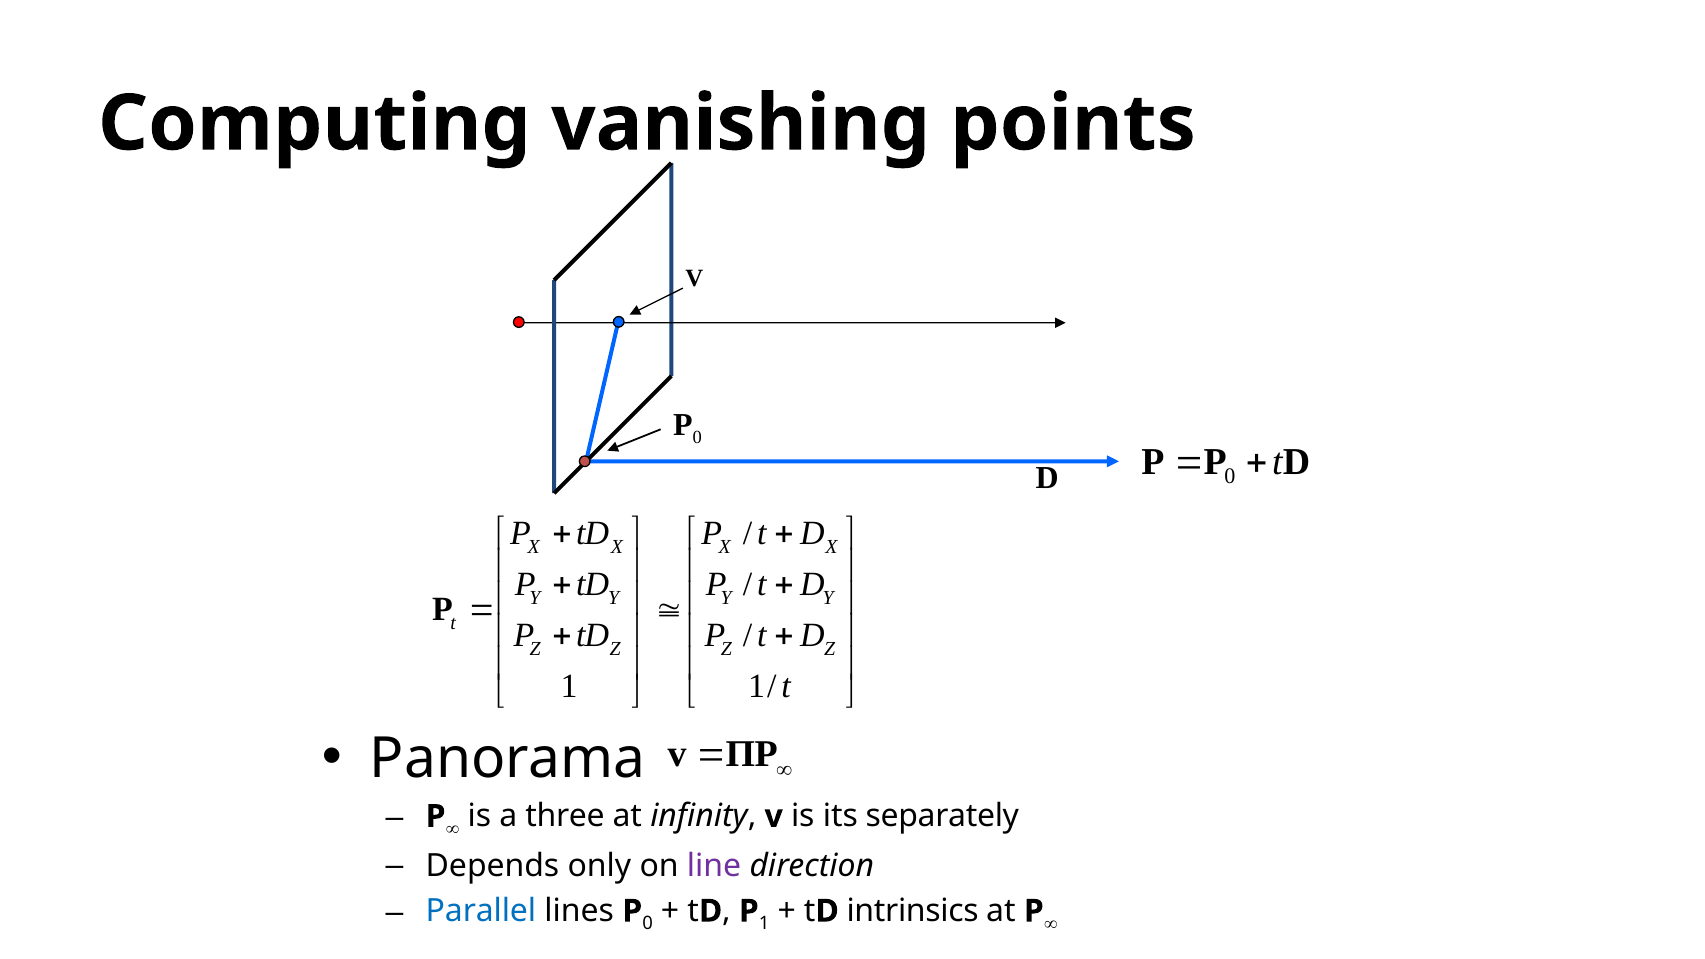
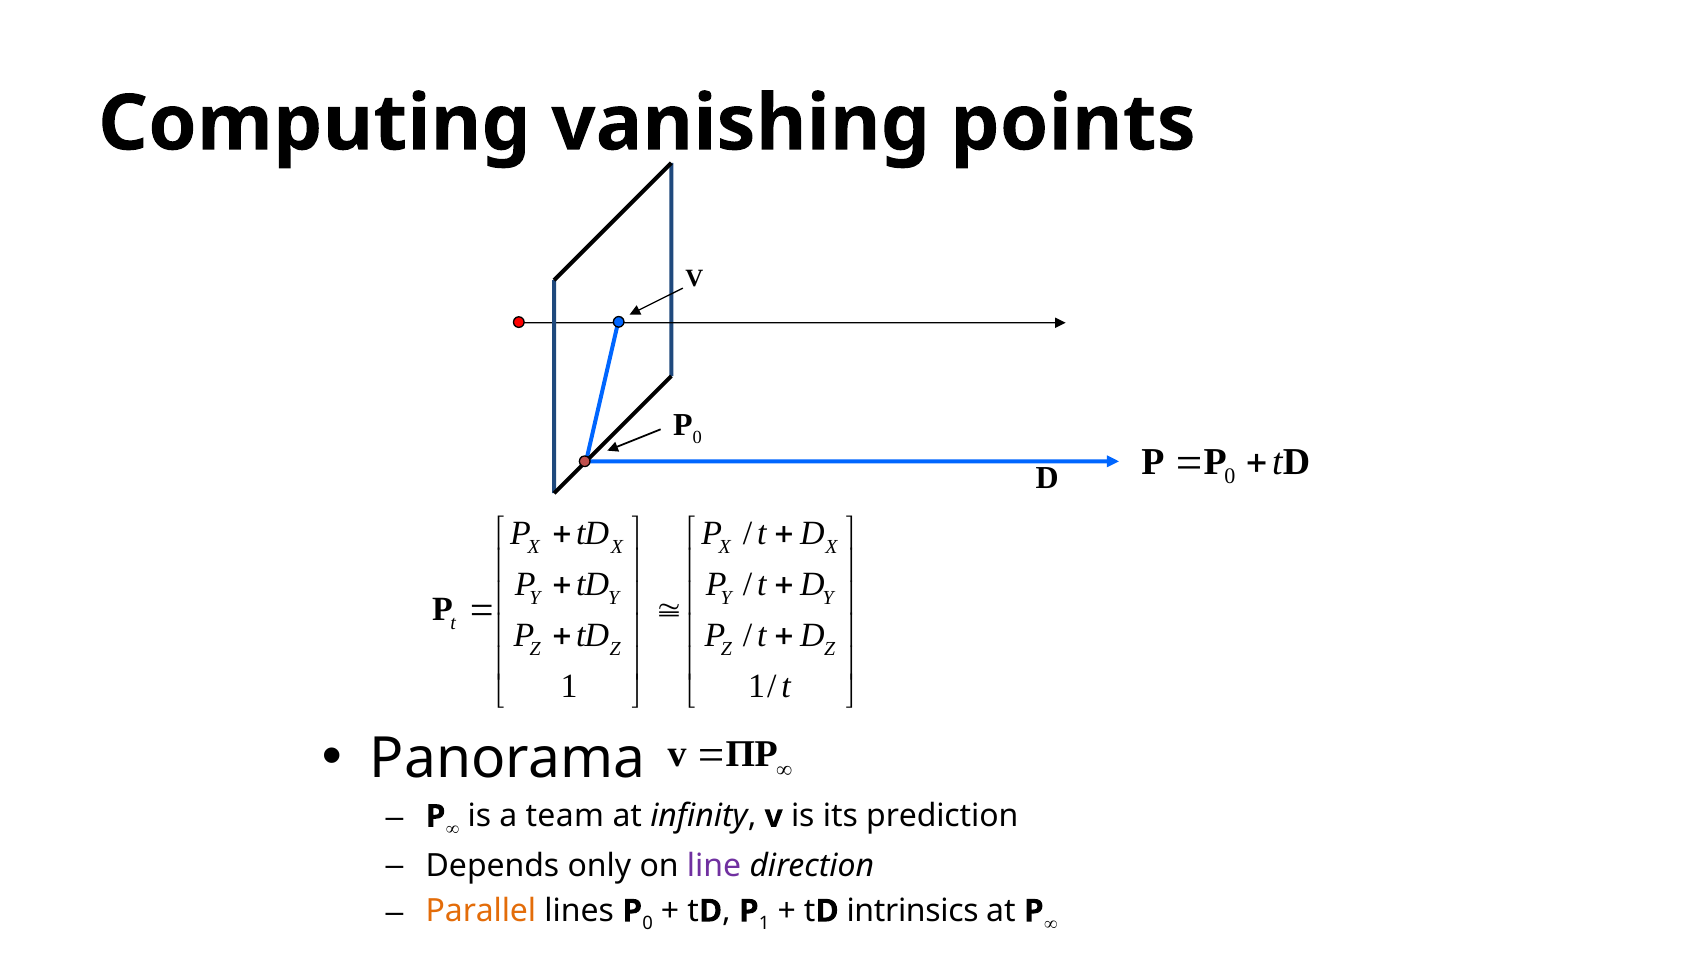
three: three -> team
separately: separately -> prediction
Parallel colour: blue -> orange
